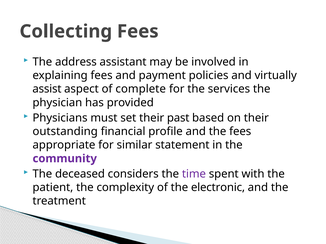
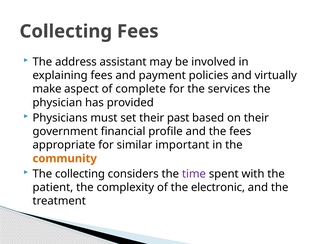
assist: assist -> make
outstanding: outstanding -> government
statement: statement -> important
community colour: purple -> orange
The deceased: deceased -> collecting
